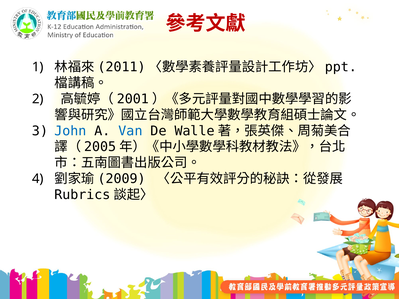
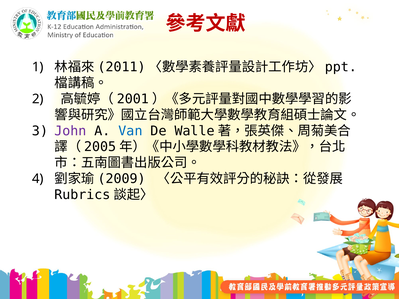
John colour: blue -> purple
